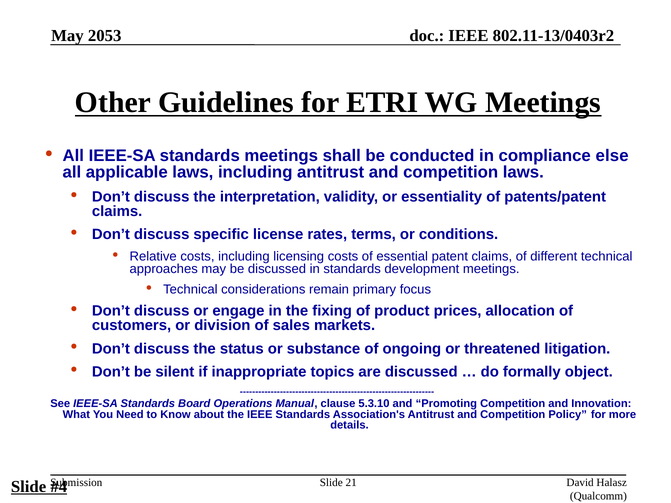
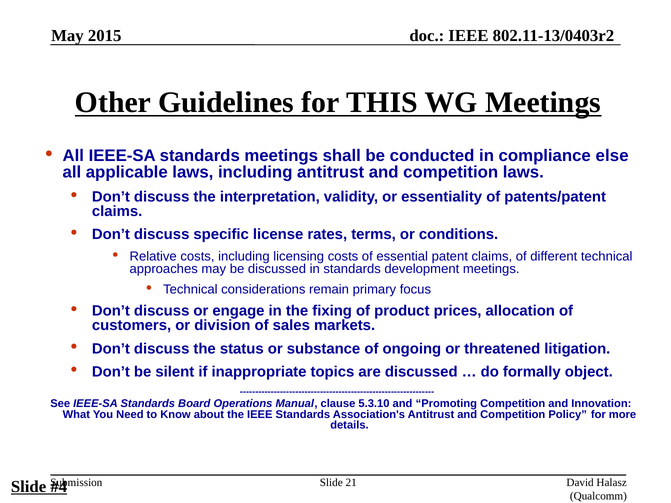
2053: 2053 -> 2015
ETRI: ETRI -> THIS
